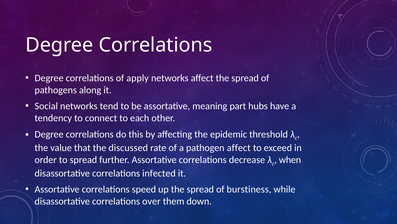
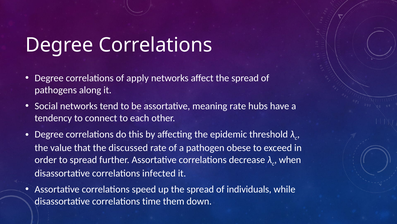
meaning part: part -> rate
pathogen affect: affect -> obese
burstiness: burstiness -> individuals
over: over -> time
